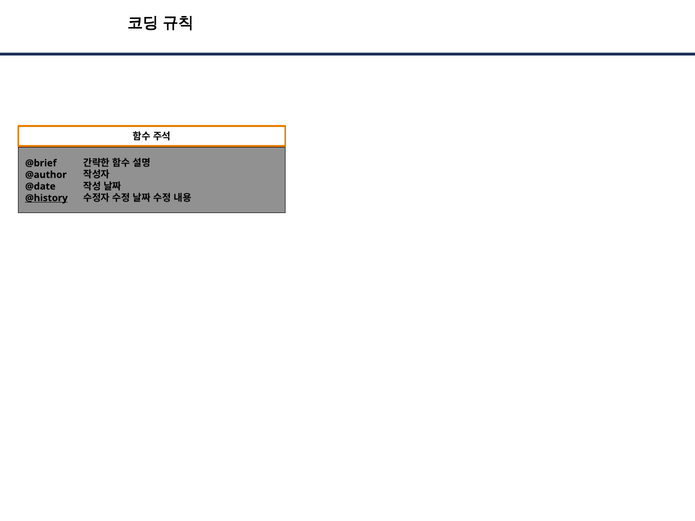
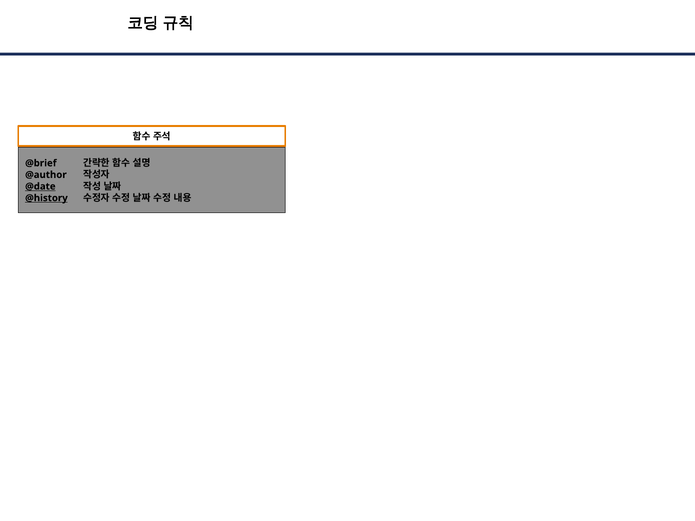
@date underline: none -> present
